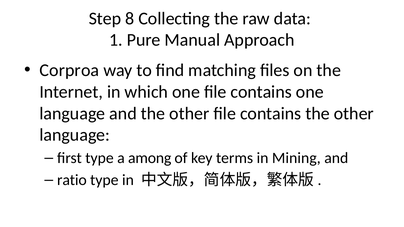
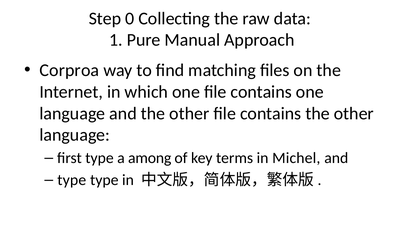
8: 8 -> 0
Mining: Mining -> Michel
ratio at (72, 180): ratio -> type
